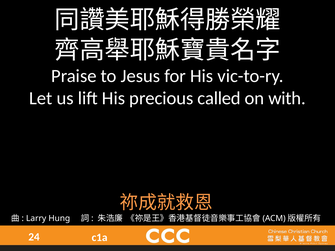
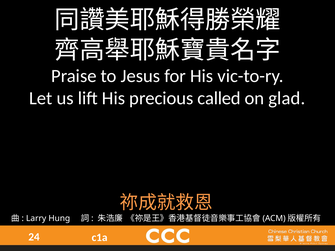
with: with -> glad
